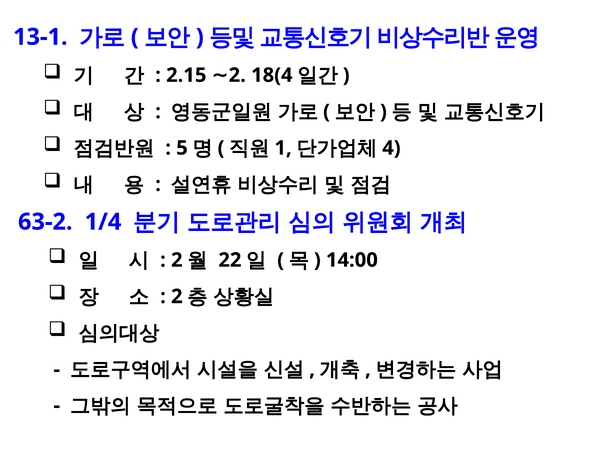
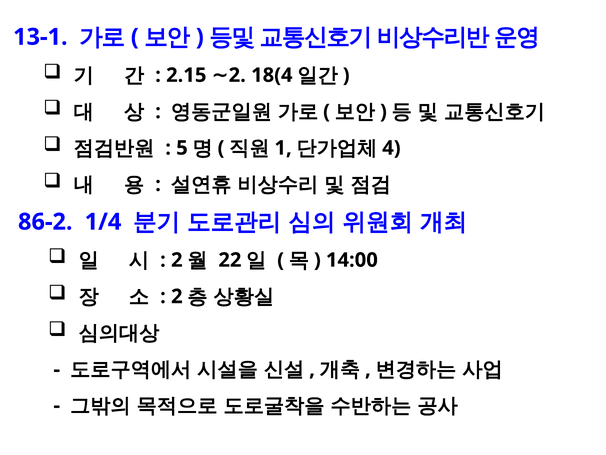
63-2: 63-2 -> 86-2
